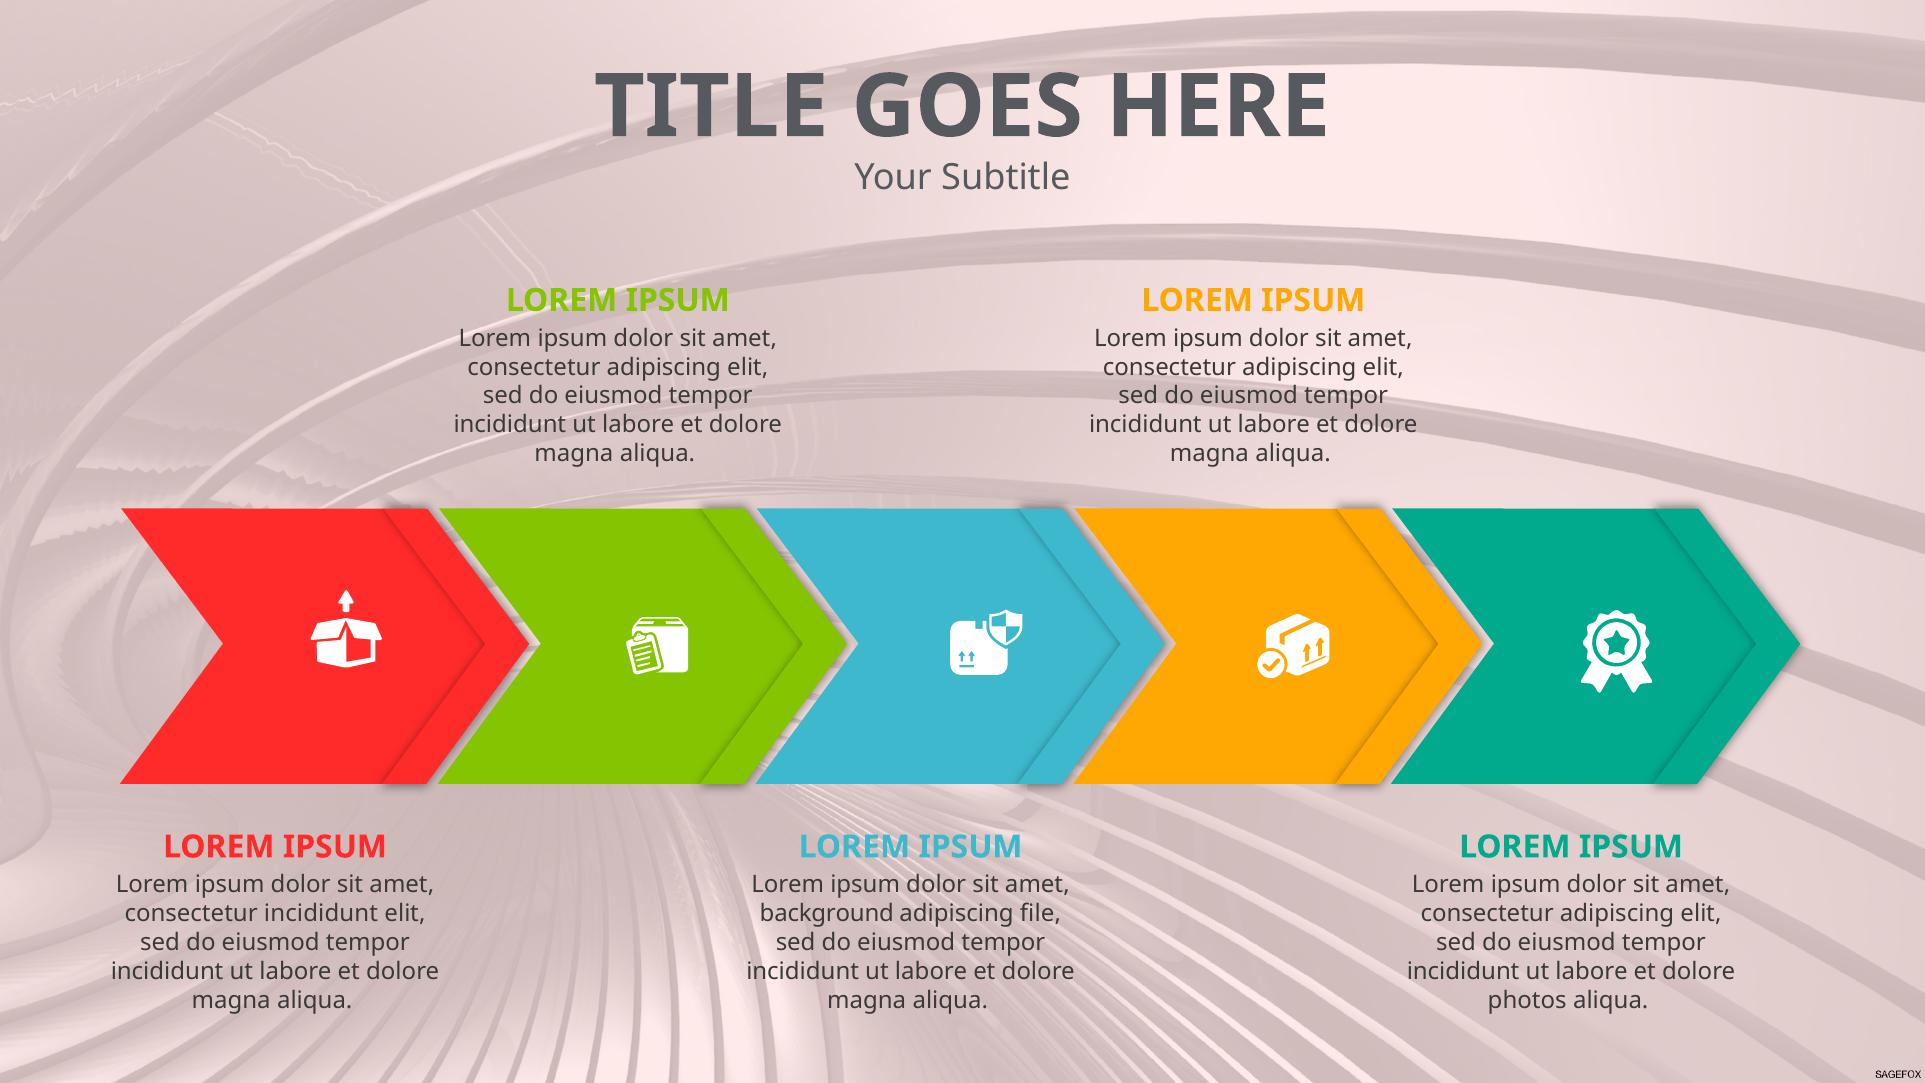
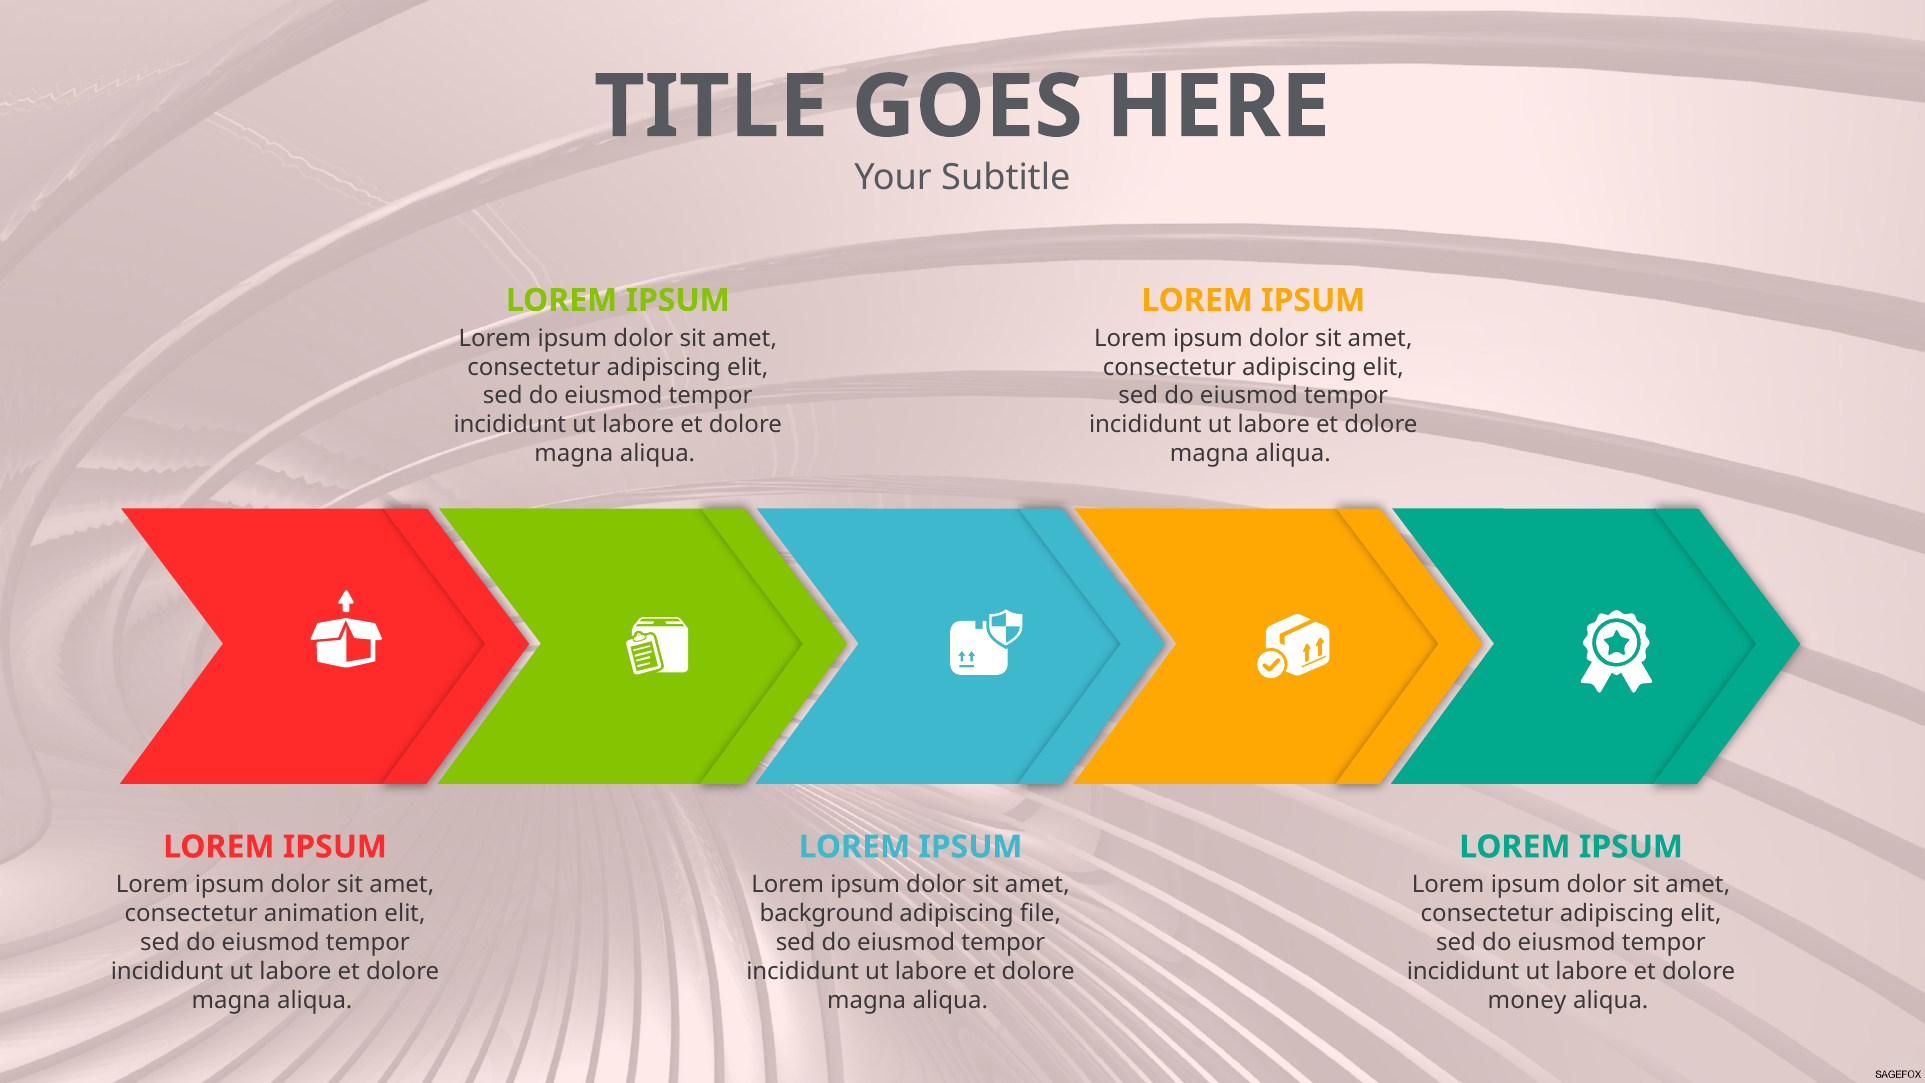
consectetur incididunt: incididunt -> animation
photos: photos -> money
